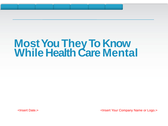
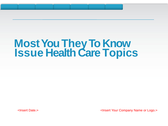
While: While -> Issue
Mental: Mental -> Topics
